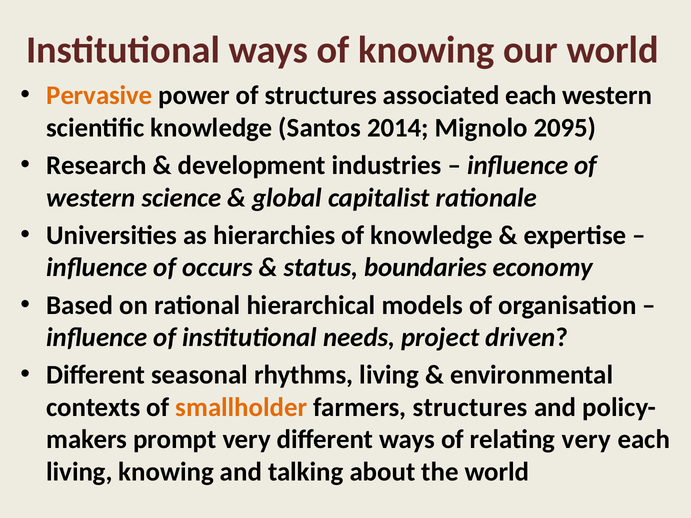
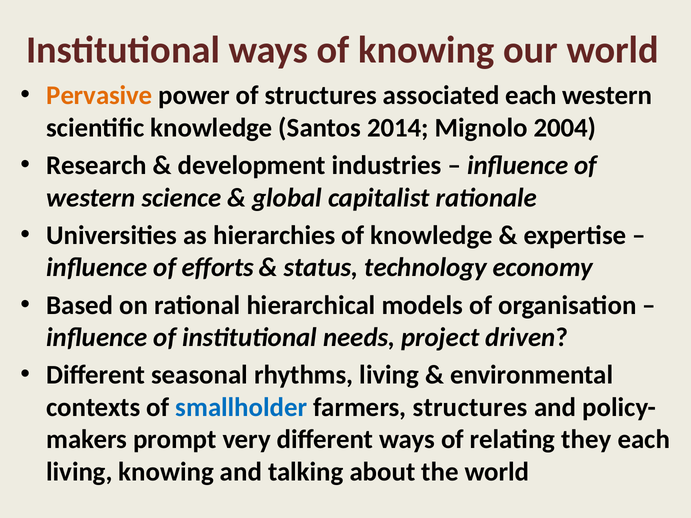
2095: 2095 -> 2004
occurs: occurs -> efforts
boundaries: boundaries -> technology
smallholder colour: orange -> blue
relating very: very -> they
